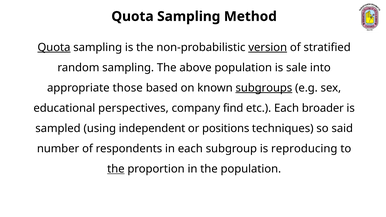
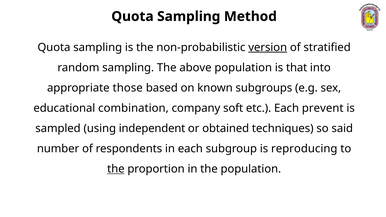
Quota at (54, 47) underline: present -> none
sale: sale -> that
subgroups underline: present -> none
perspectives: perspectives -> combination
find: find -> soft
broader: broader -> prevent
positions: positions -> obtained
